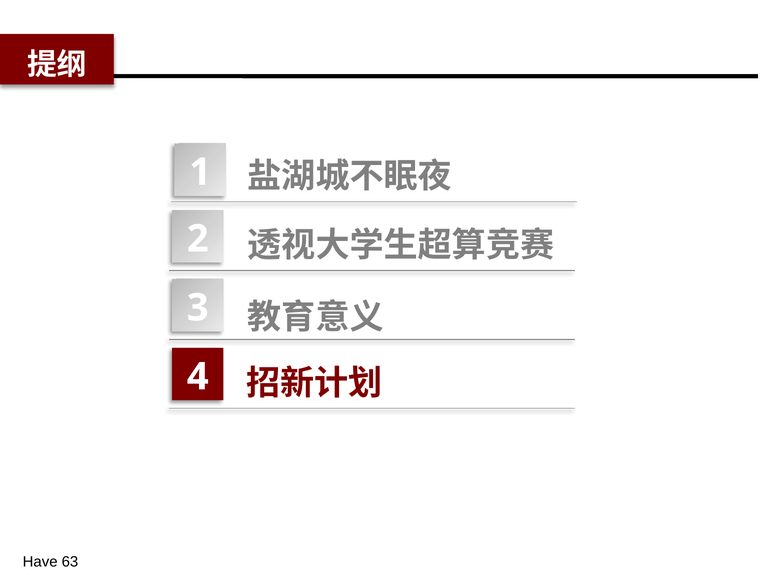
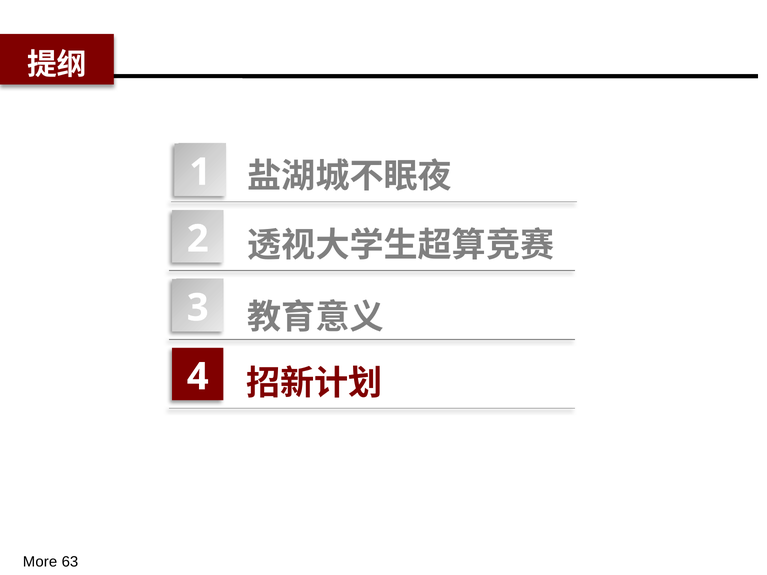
Have: Have -> More
